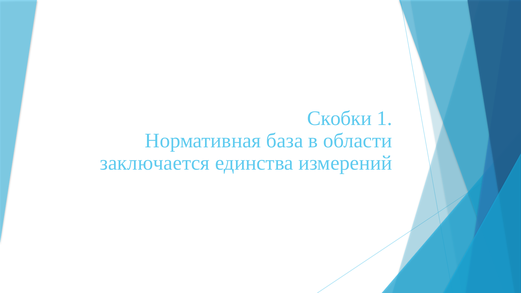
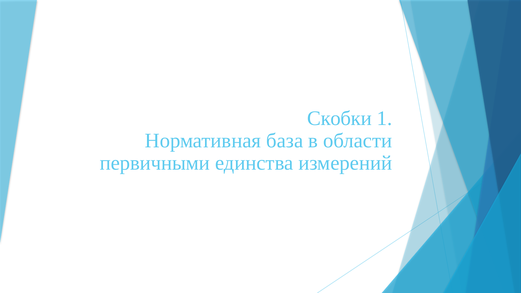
заключается: заключается -> первичными
